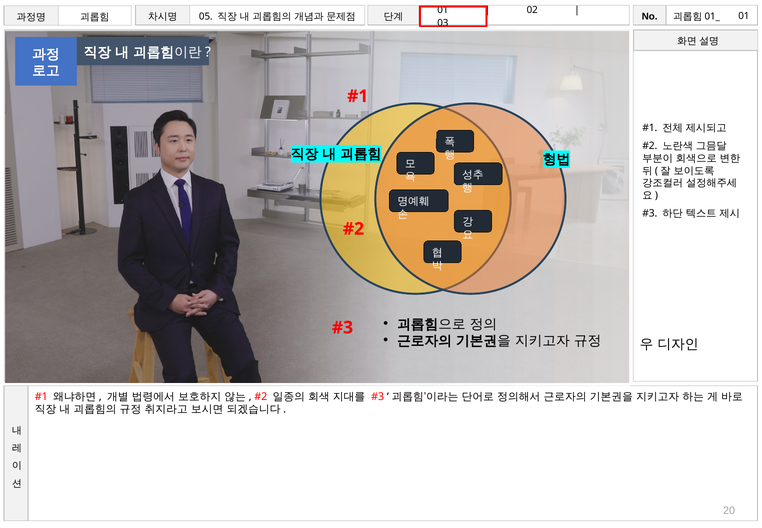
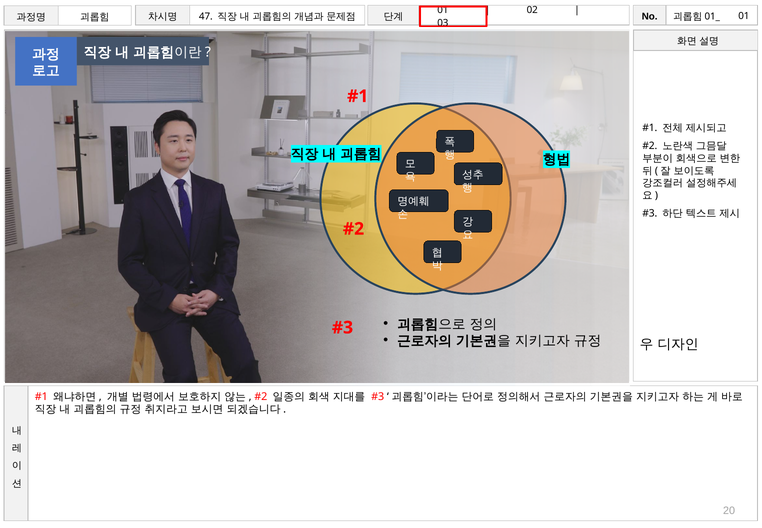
05: 05 -> 47
